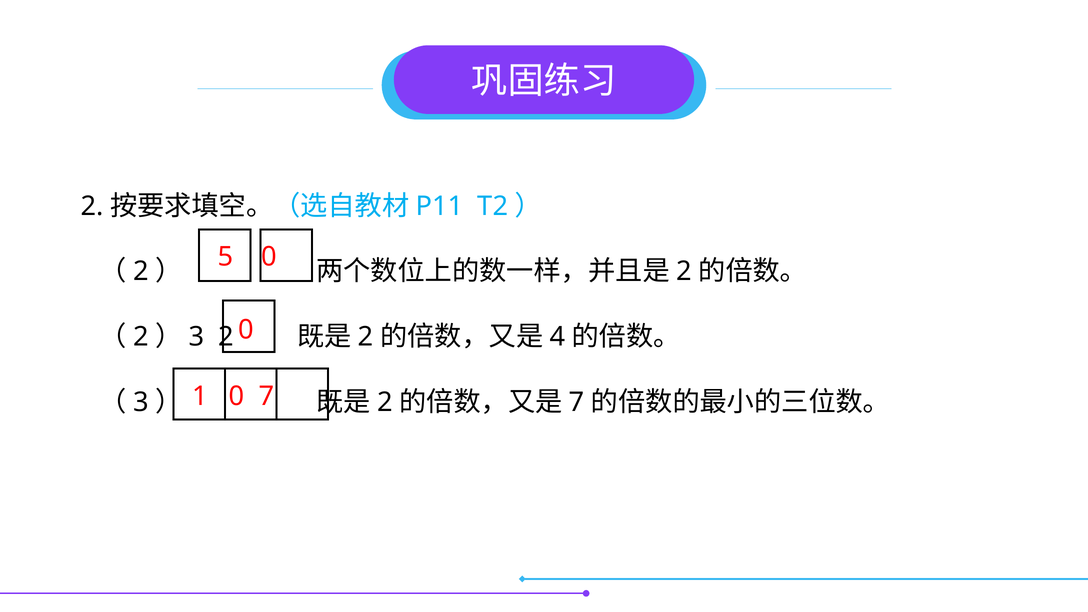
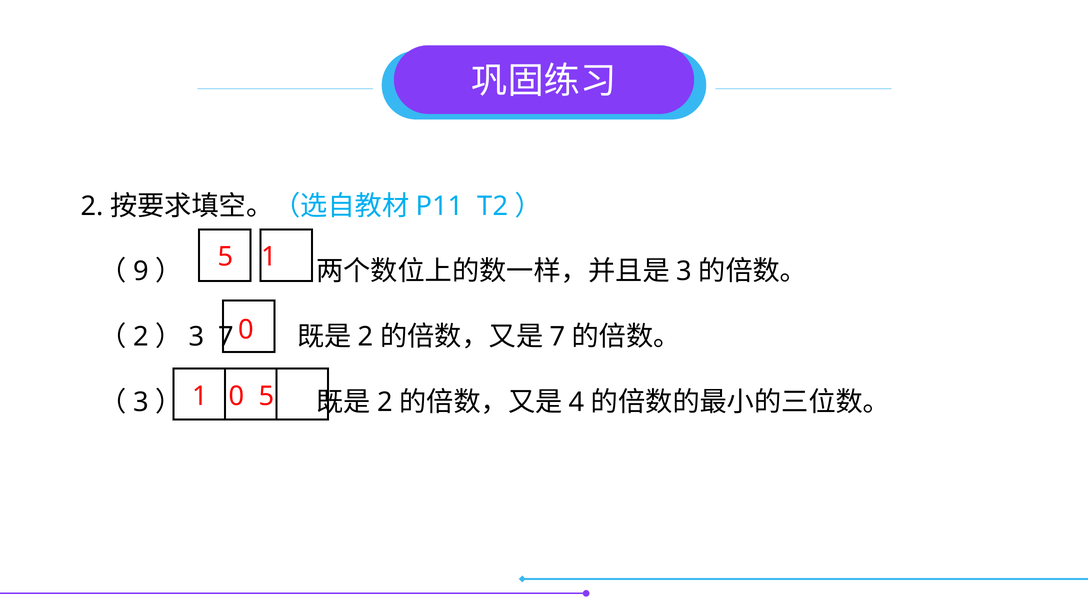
5 0: 0 -> 1
2 at (141, 271): 2 -> 9
2 at (684, 271): 2 -> 3
2 at (226, 337): 2 -> 7
4 at (558, 337): 4 -> 7
0 7: 7 -> 5
7 at (577, 402): 7 -> 4
